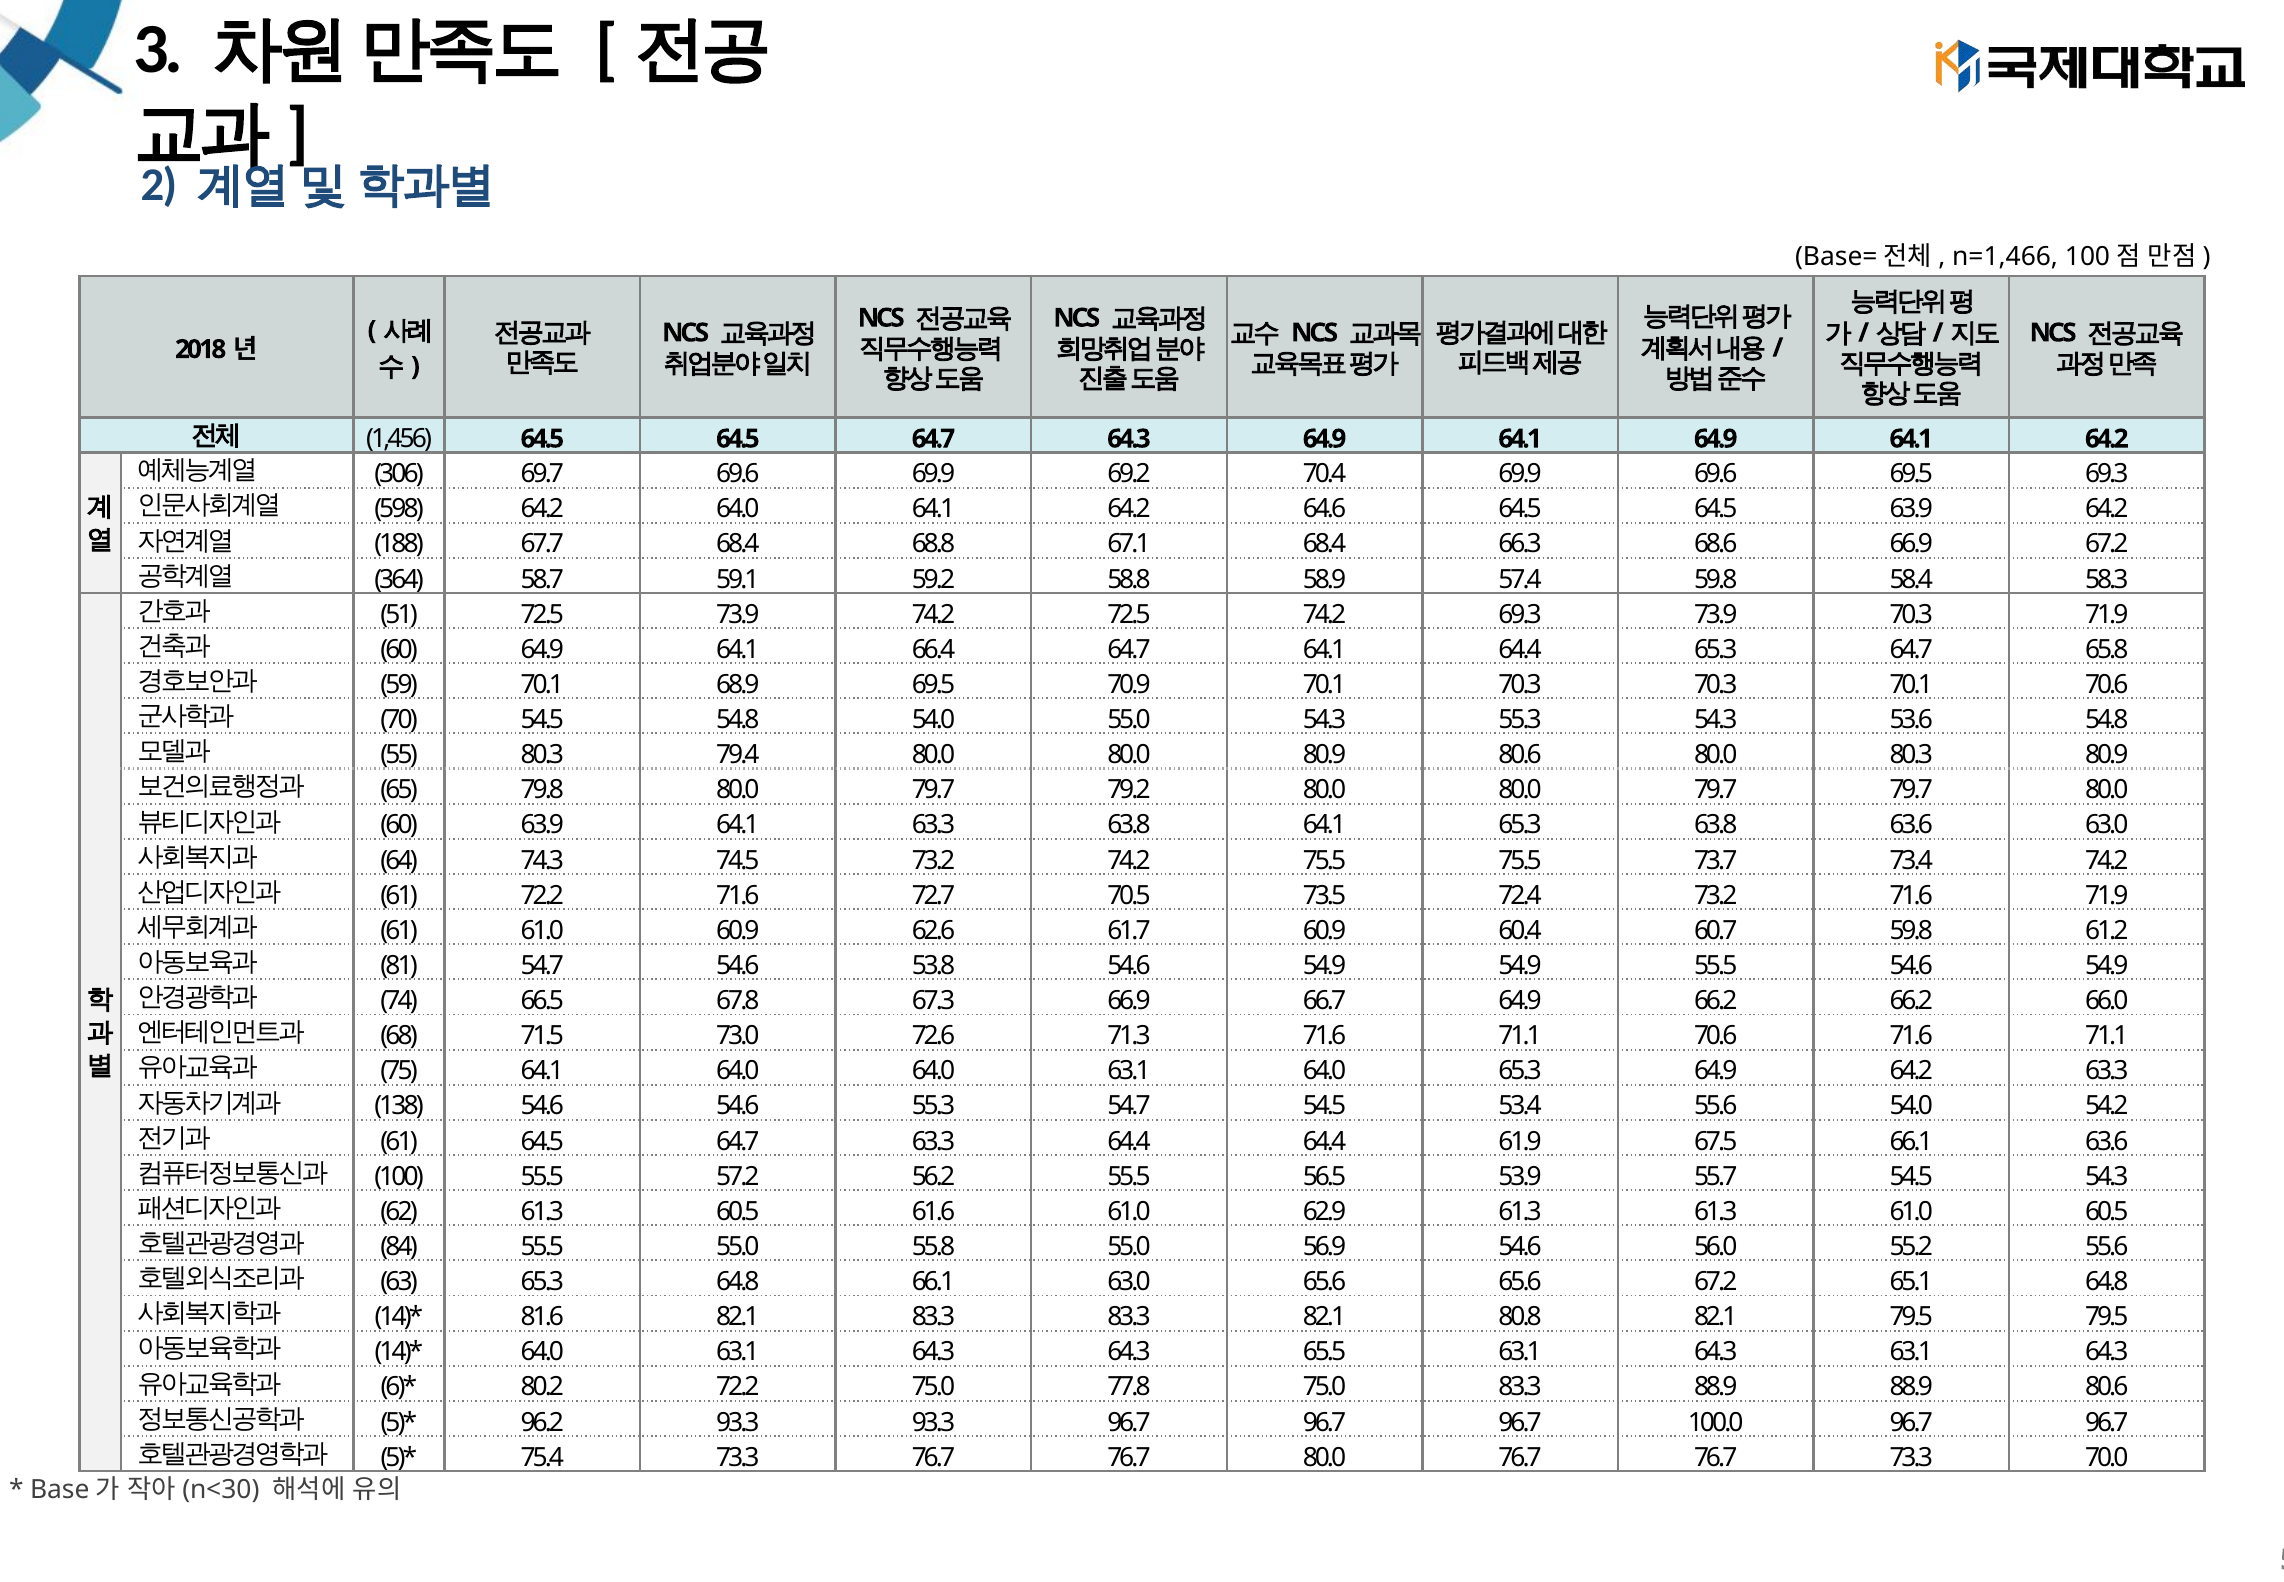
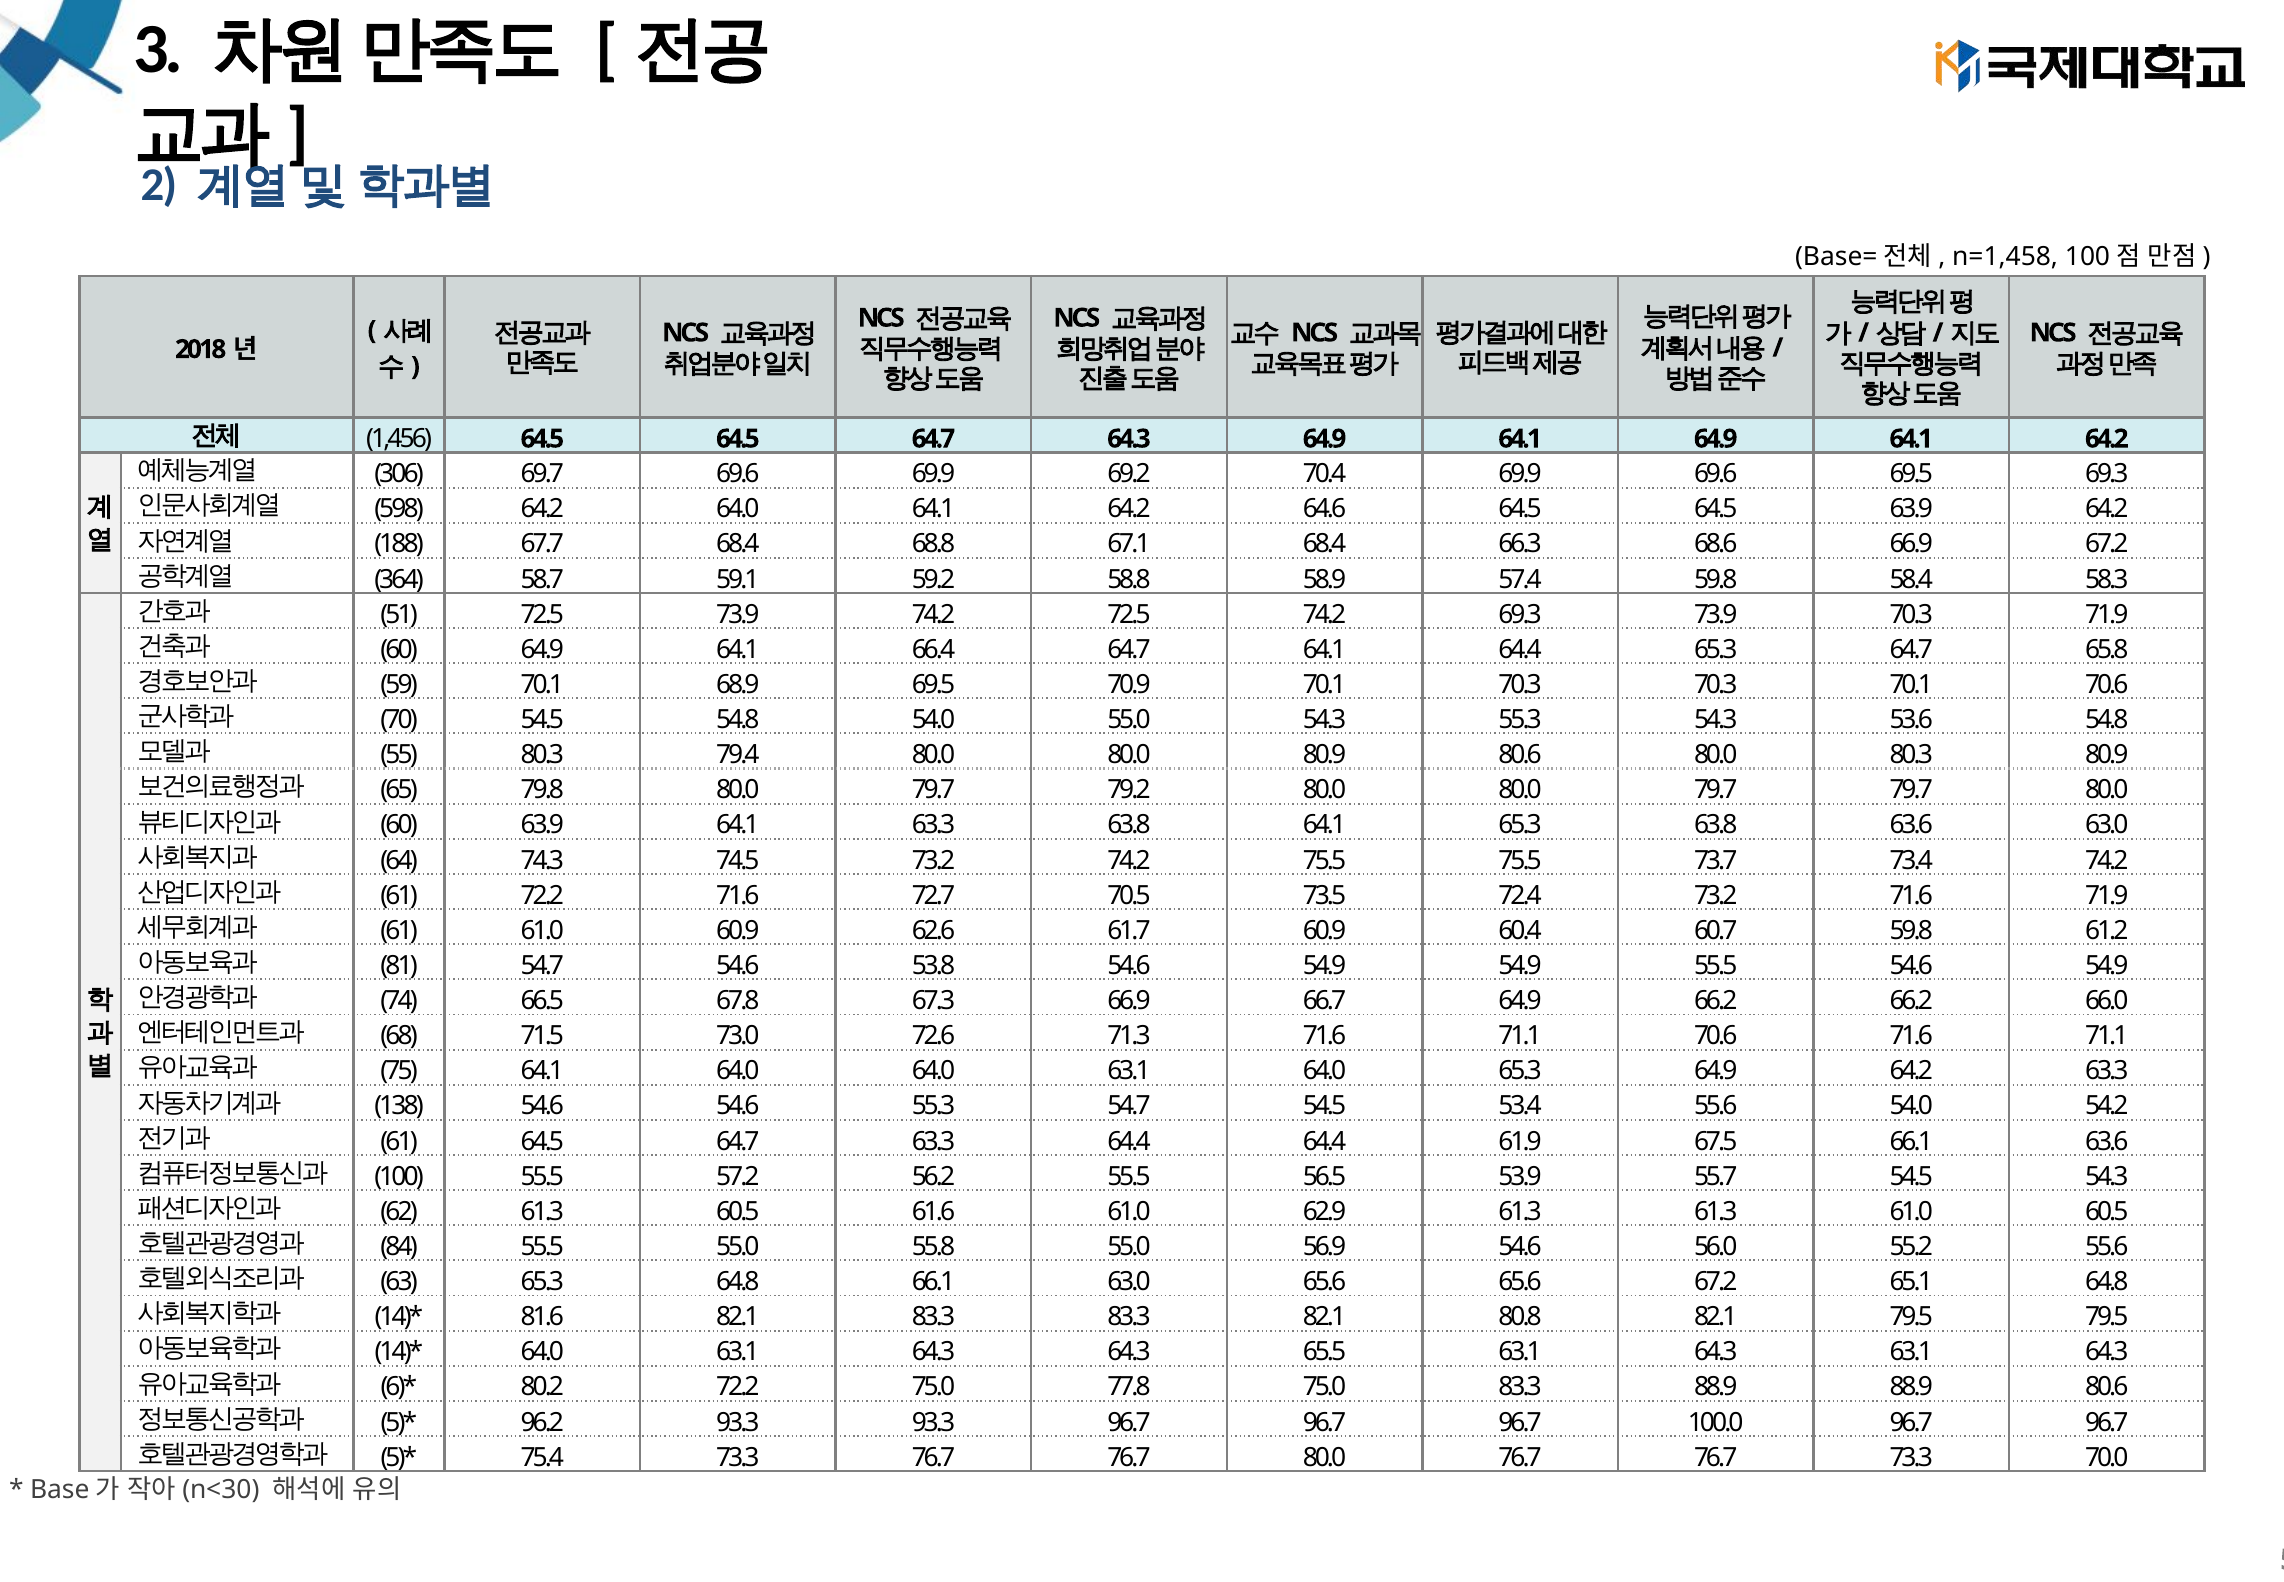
n=1,466: n=1,466 -> n=1,458
